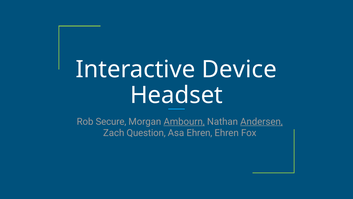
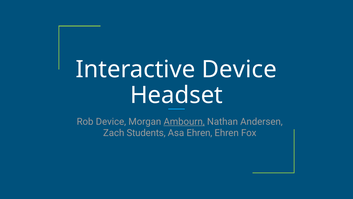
Rob Secure: Secure -> Device
Andersen underline: present -> none
Question: Question -> Students
